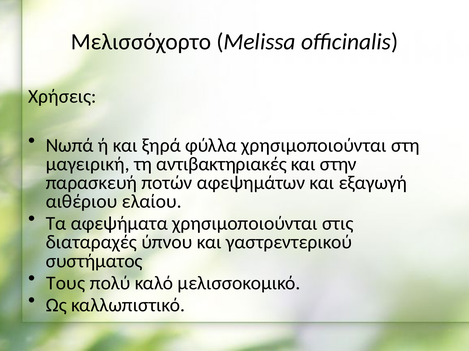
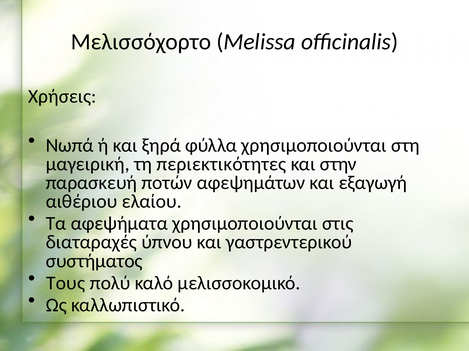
αντιβακτηριακές: αντιβακτηριακές -> περιεκτικότητες
